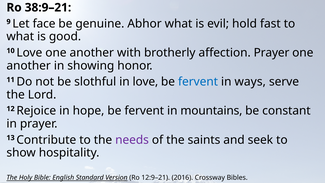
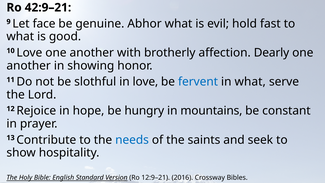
38:9–21: 38:9–21 -> 42:9–21
affection Prayer: Prayer -> Dearly
in ways: ways -> what
hope be fervent: fervent -> hungry
needs colour: purple -> blue
